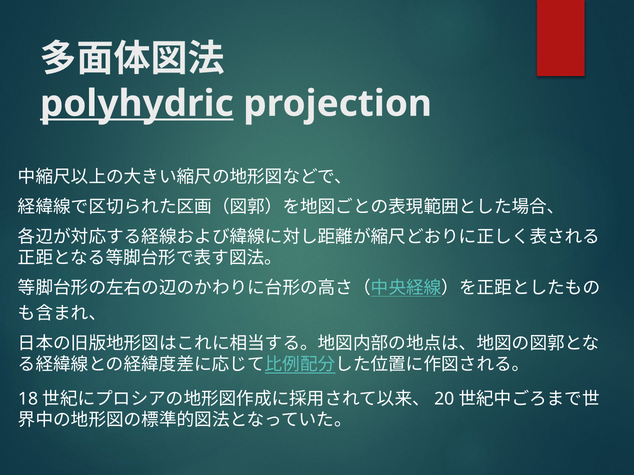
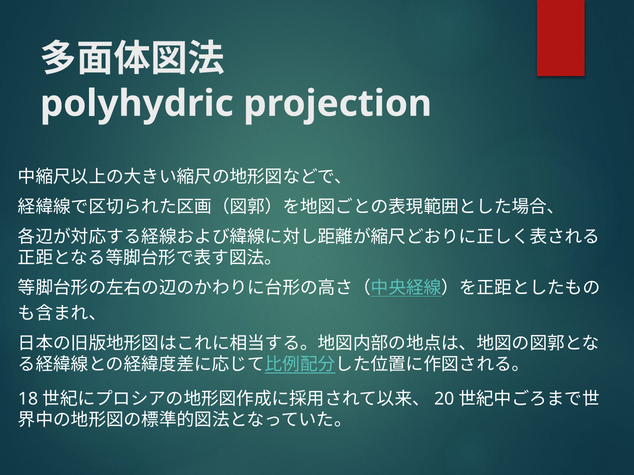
polyhydric underline: present -> none
